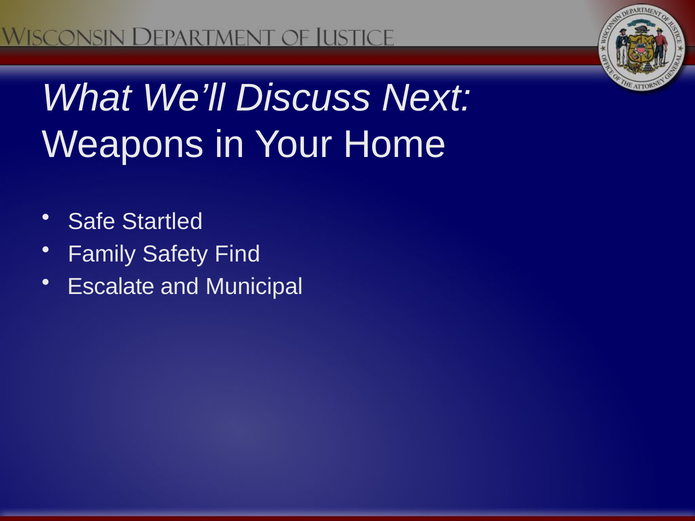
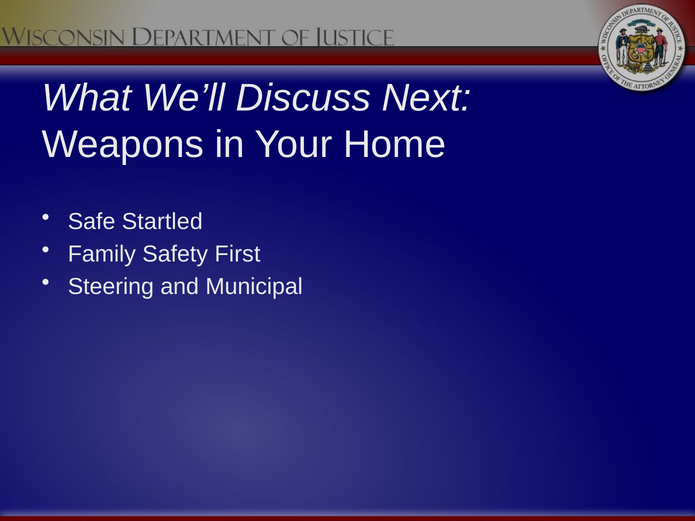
Find: Find -> First
Escalate: Escalate -> Steering
